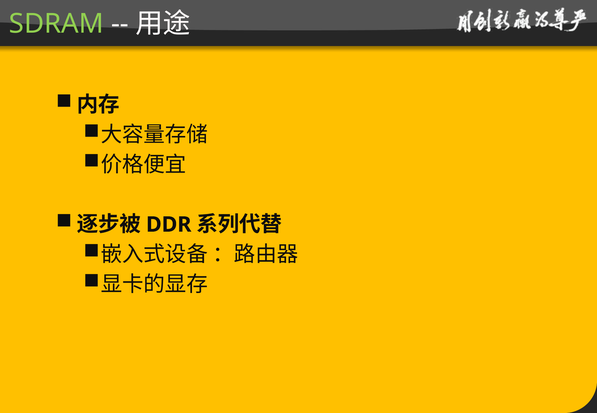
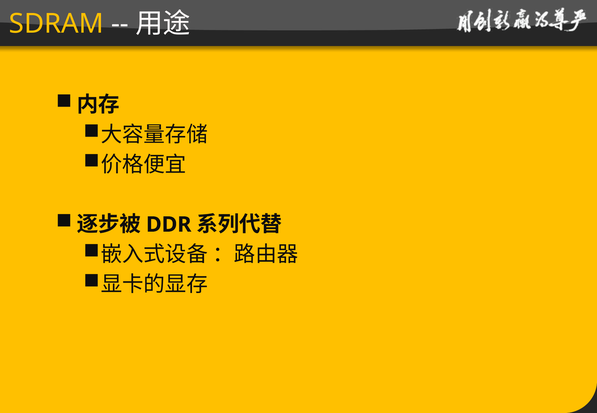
SDRAM colour: light green -> yellow
